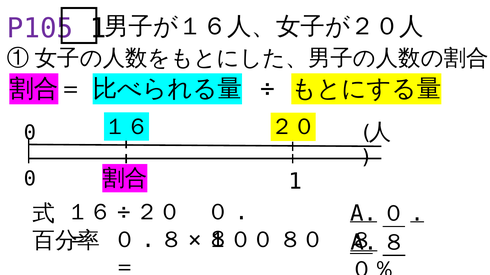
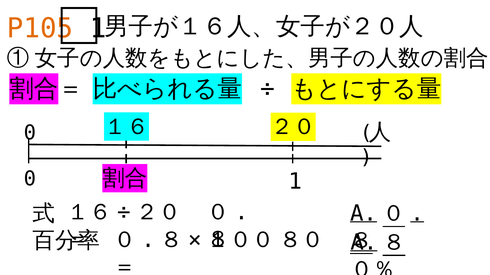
P105 colour: purple -> orange
